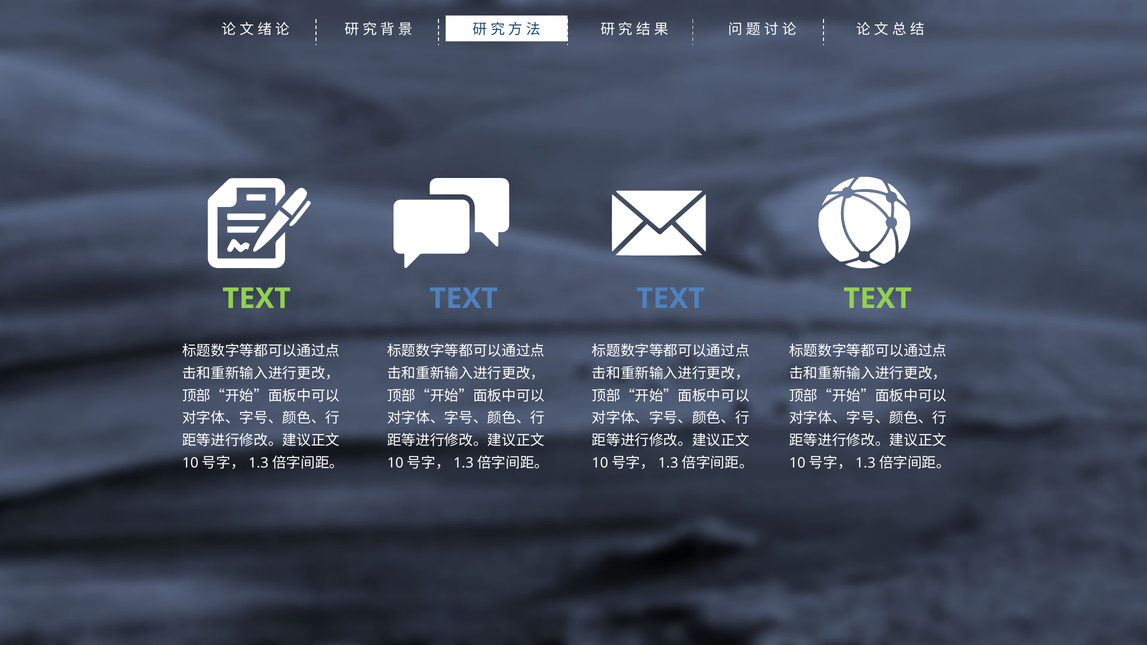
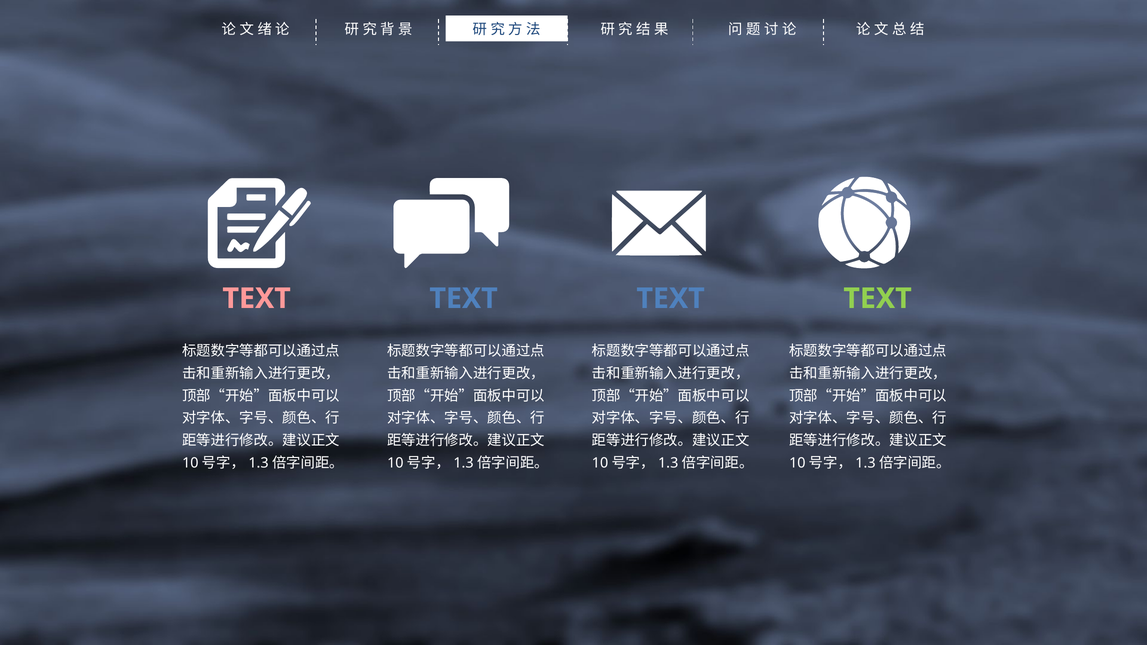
TEXT at (257, 299) colour: light green -> pink
